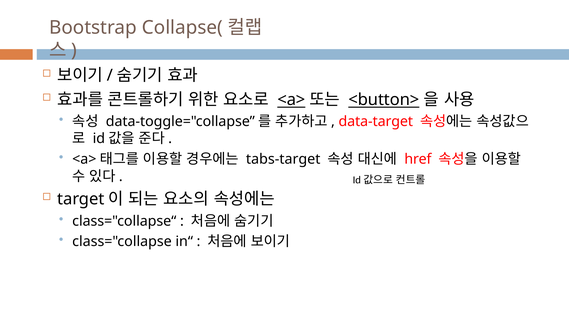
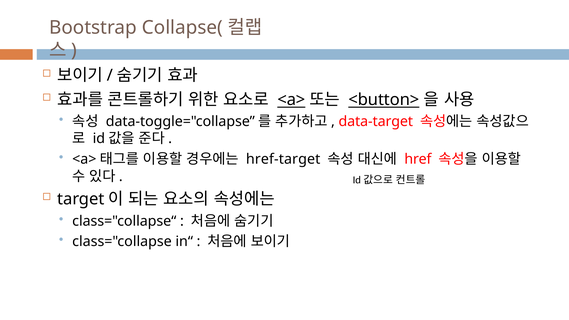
tabs-target: tabs-target -> href-target
